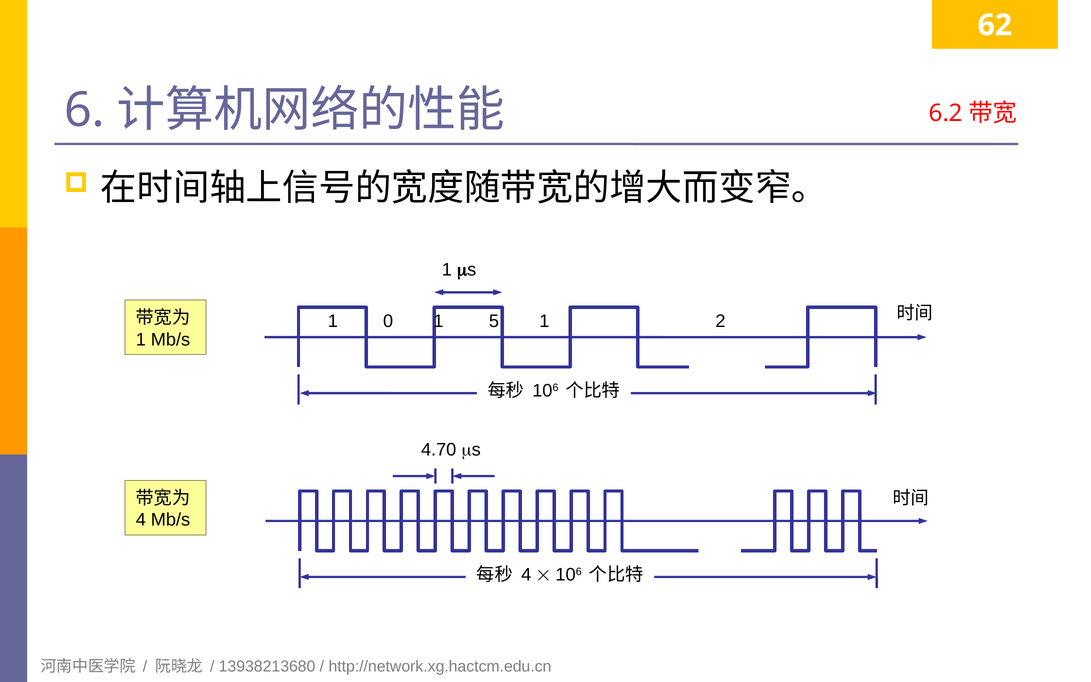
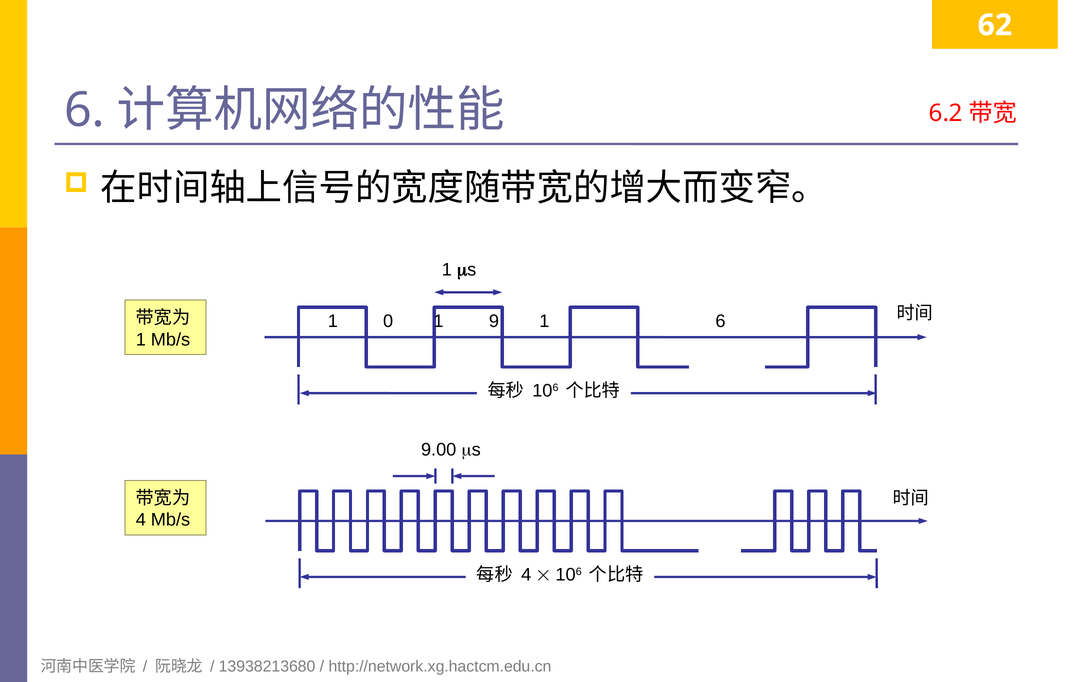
5: 5 -> 9
1 2: 2 -> 6
4.70: 4.70 -> 9.00
